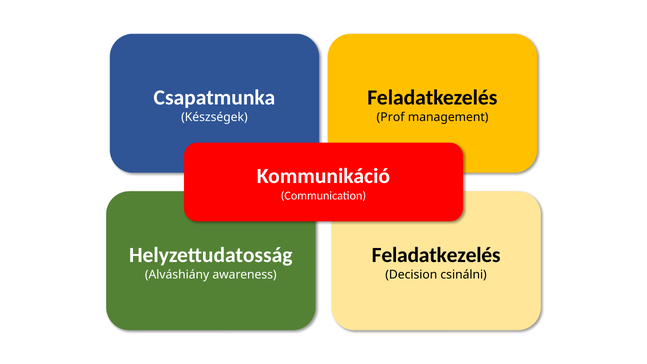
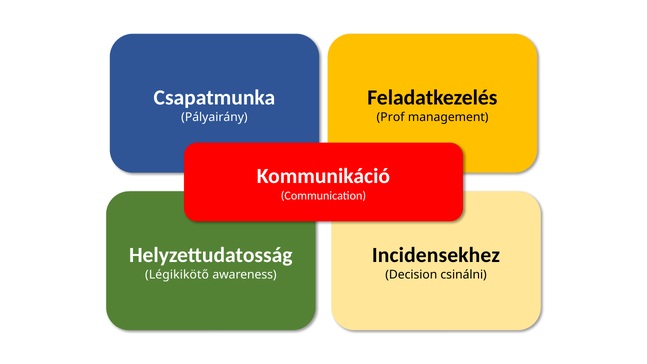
Készségek: Készségek -> Pályairány
Feladatkezelés at (436, 255): Feladatkezelés -> Incidensekhez
Alváshiány: Alváshiány -> Légikikötő
